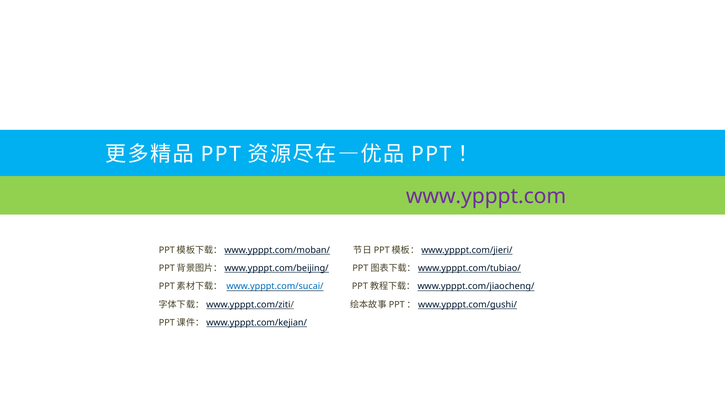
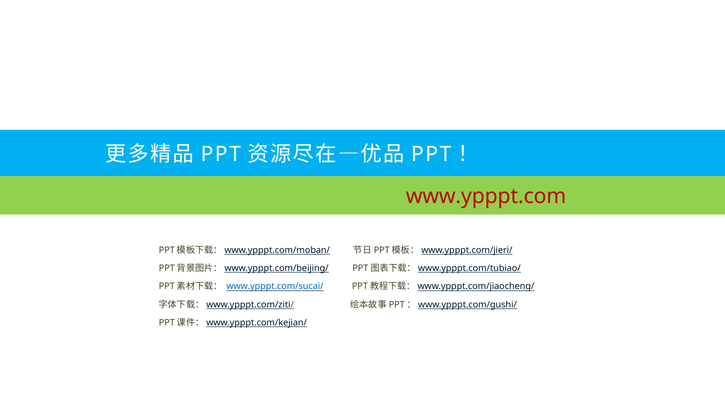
www.ypppt.com colour: purple -> red
